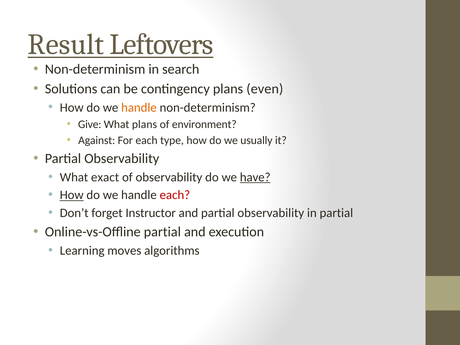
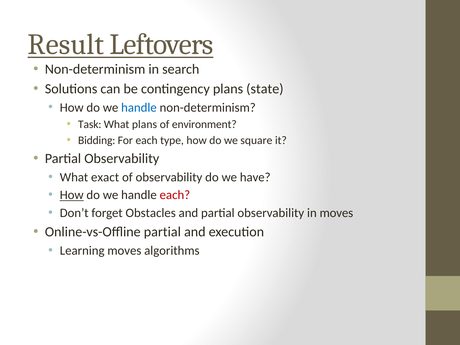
even: even -> state
handle at (139, 107) colour: orange -> blue
Give: Give -> Task
Against: Against -> Bidding
usually: usually -> square
have underline: present -> none
Instructor: Instructor -> Obstacles
in partial: partial -> moves
